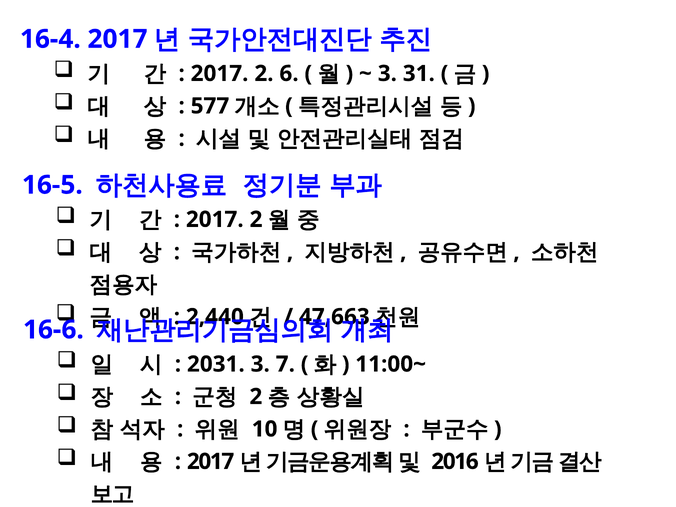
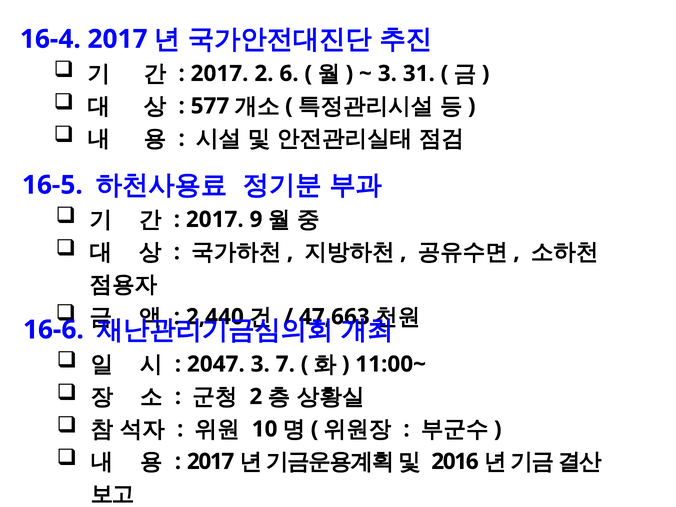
2 at (256, 219): 2 -> 9
2031: 2031 -> 2047
